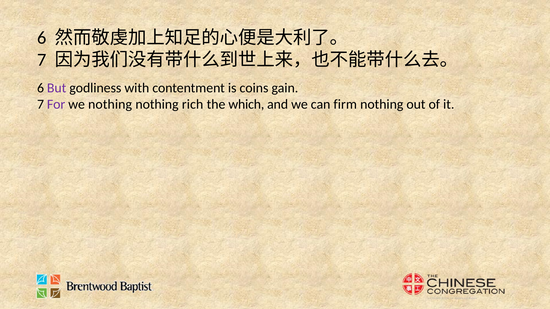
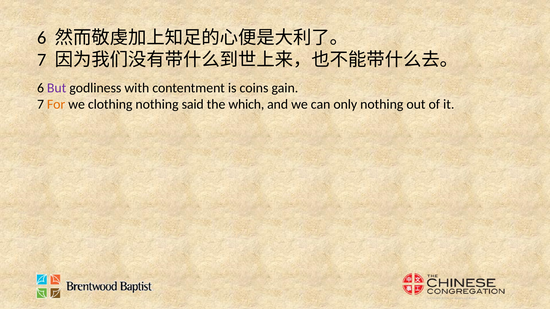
For colour: purple -> orange
we nothing: nothing -> clothing
rich: rich -> said
firm: firm -> only
